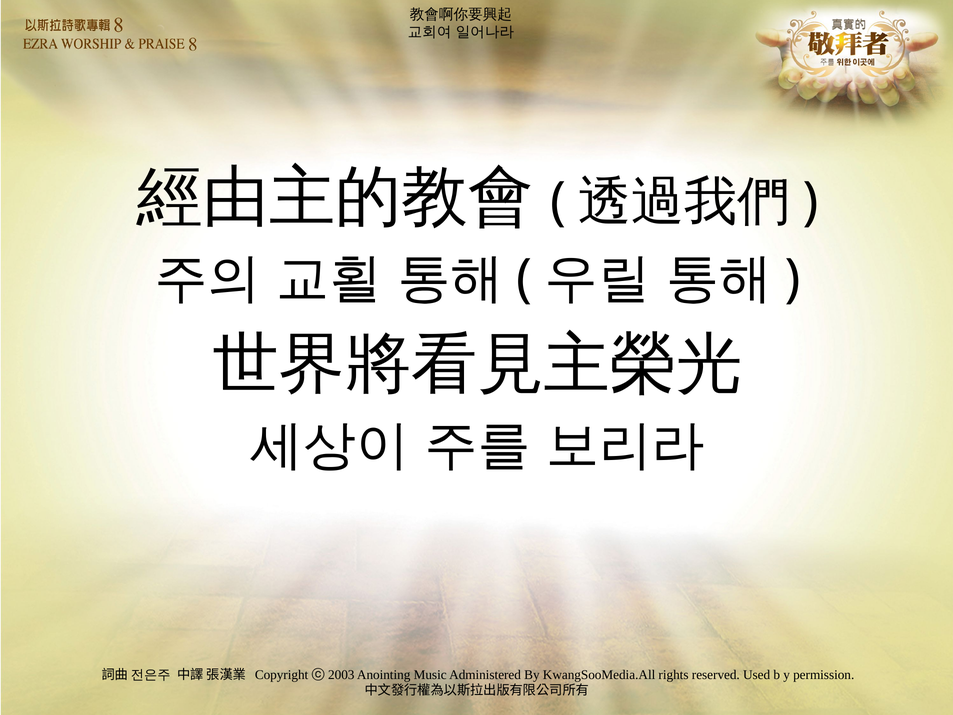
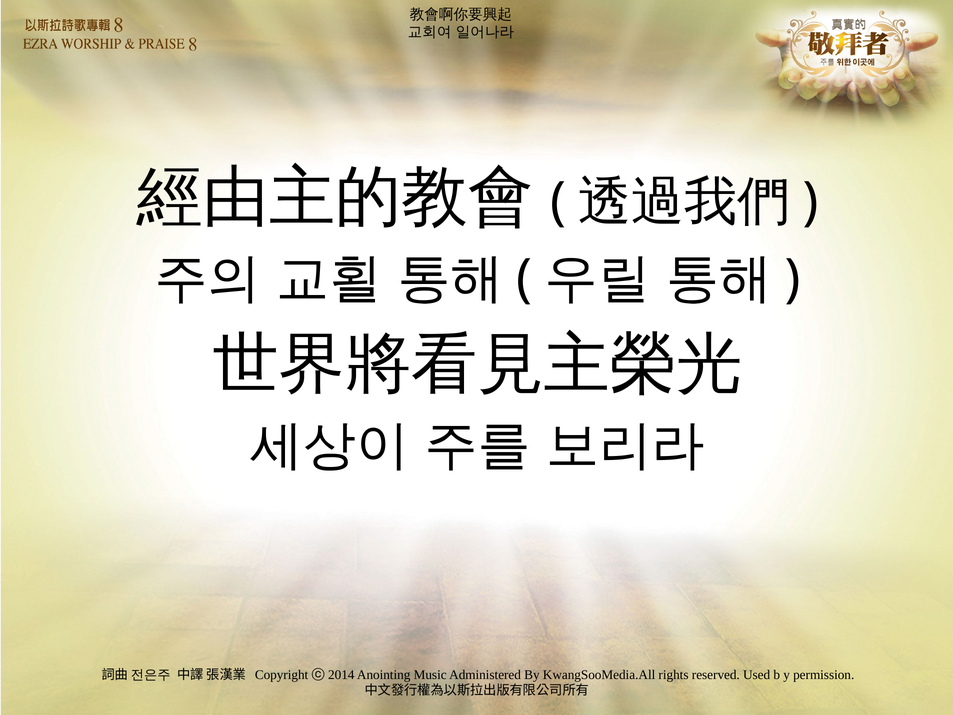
2003: 2003 -> 2014
